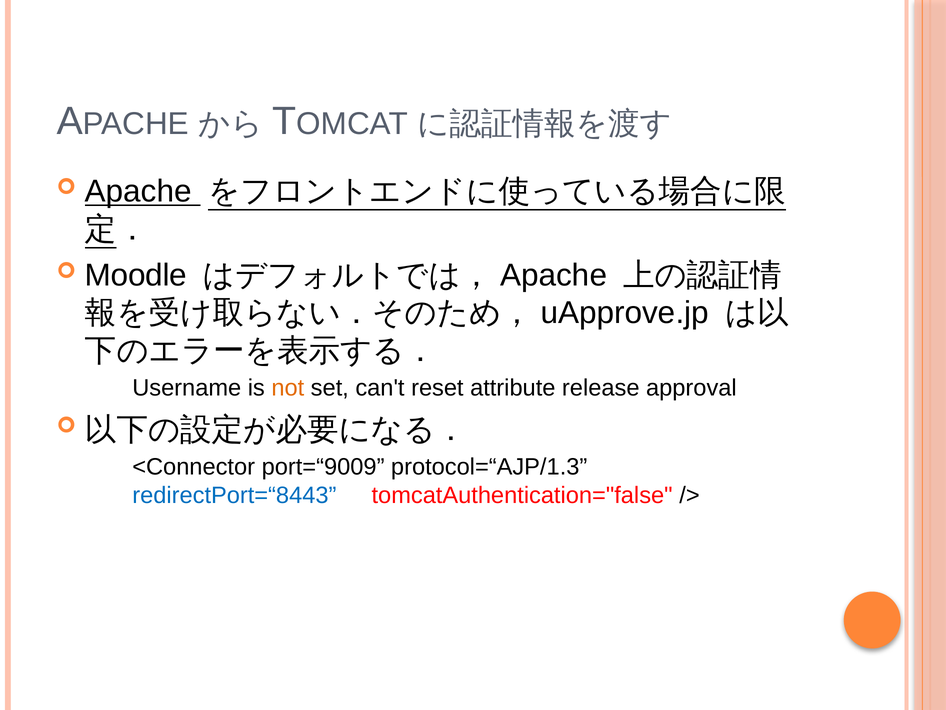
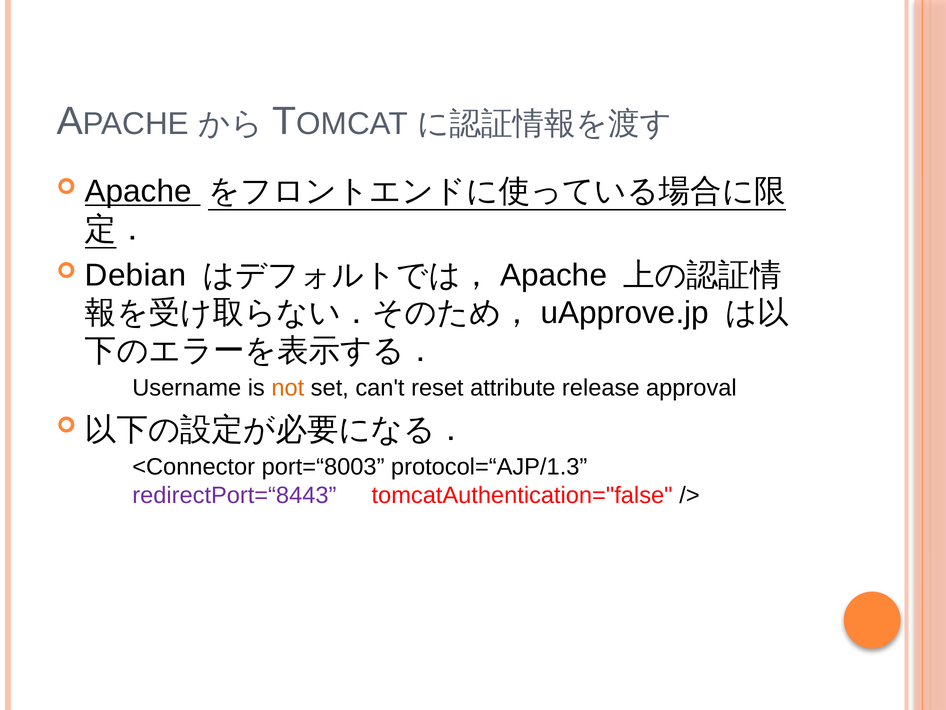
Moodle: Moodle -> Debian
port=“9009: port=“9009 -> port=“8003
redirectPort=“8443 colour: blue -> purple
